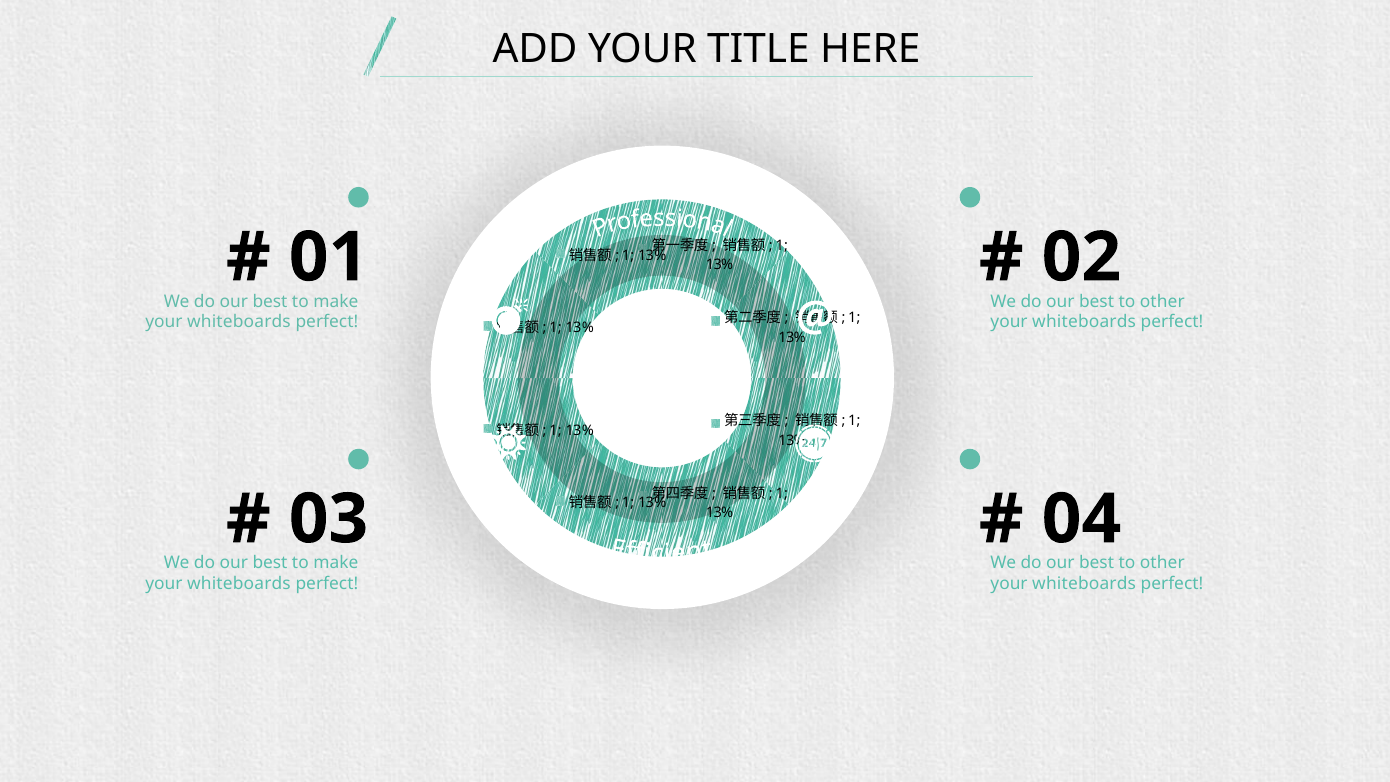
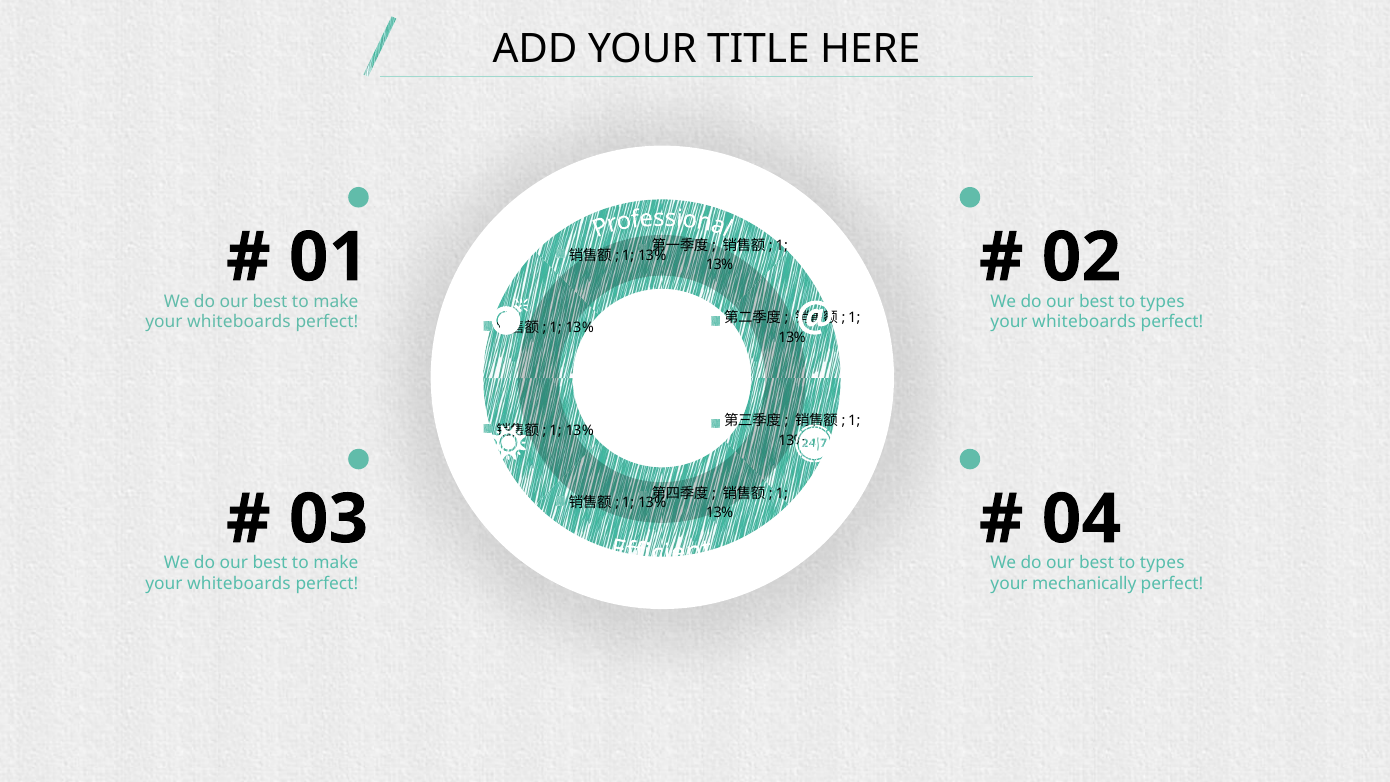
other at (1162, 301): other -> types
other at (1162, 563): other -> types
whiteboards at (1084, 584): whiteboards -> mechanically
